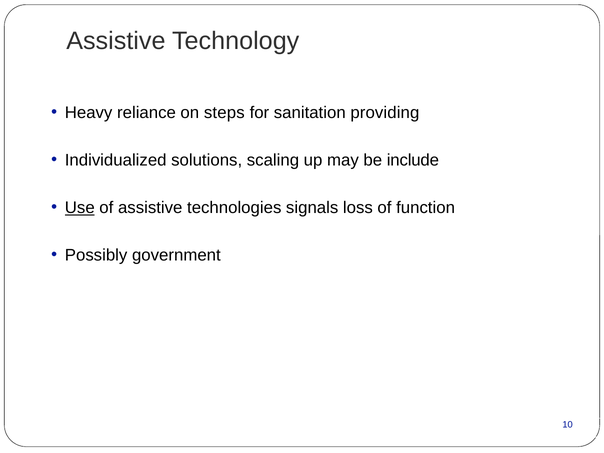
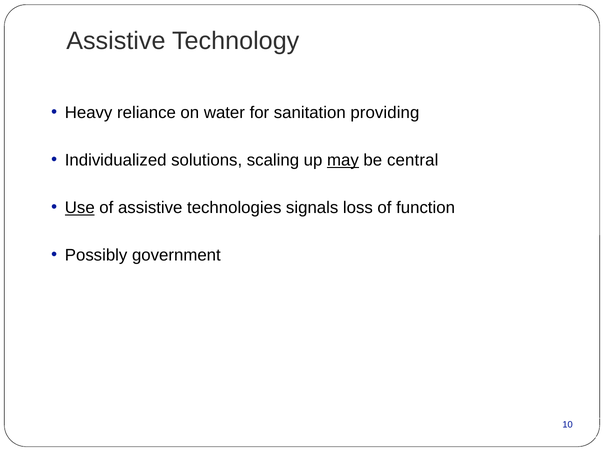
steps: steps -> water
may underline: none -> present
include: include -> central
